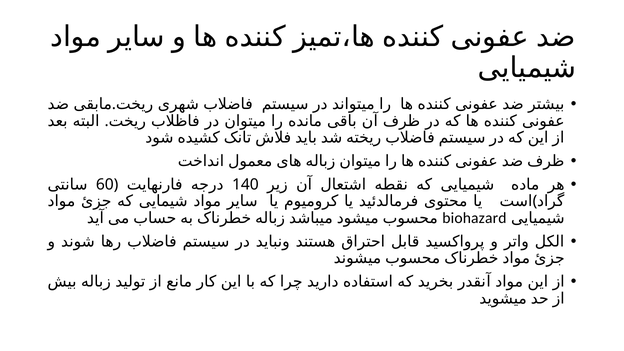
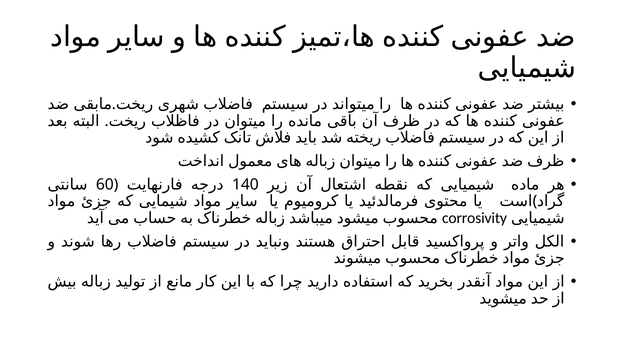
biohazard: biohazard -> corrosivity
